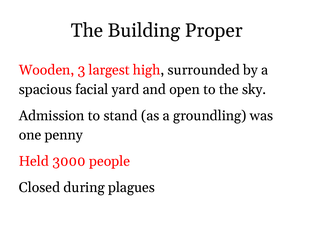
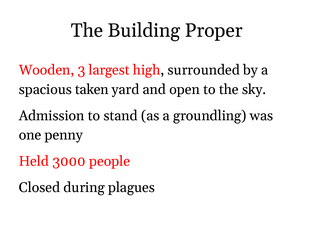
facial: facial -> taken
